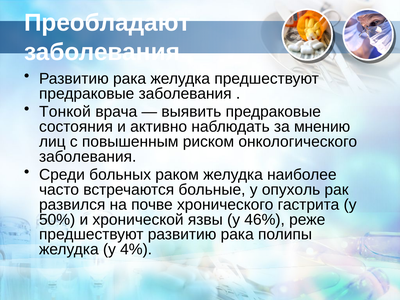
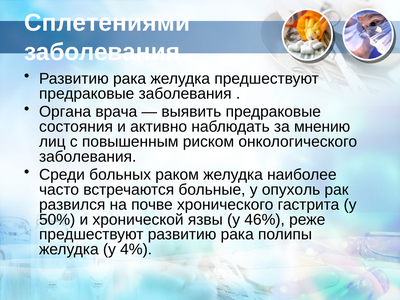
Преобладают: Преобладают -> Сплетениями
Тонкой: Тонкой -> Органа
